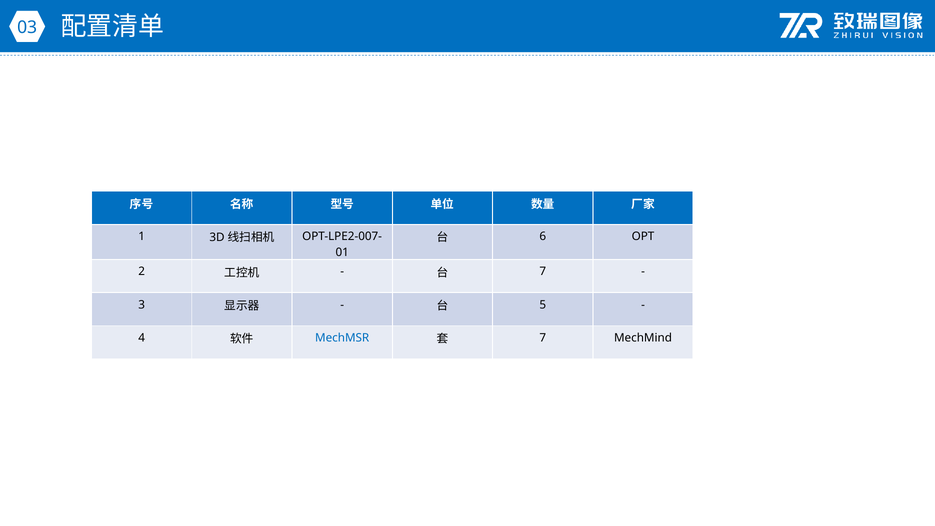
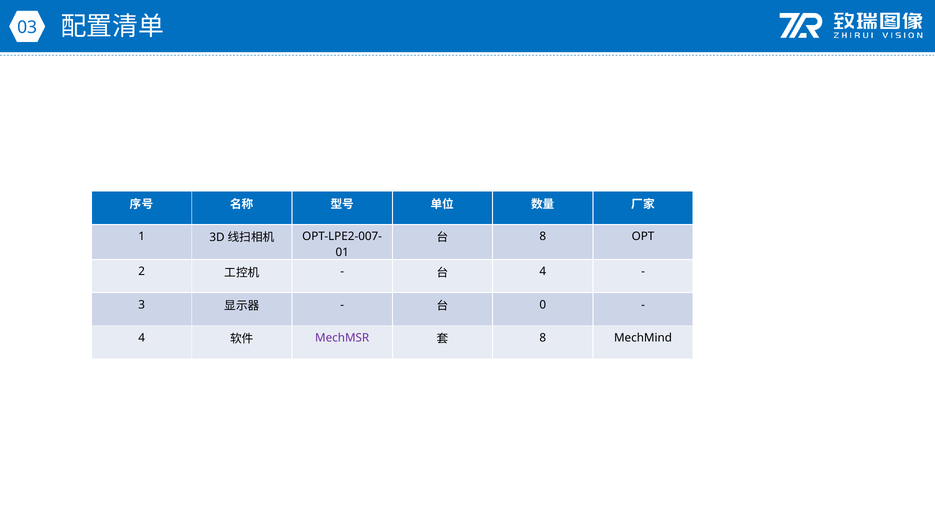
6 at (543, 236): 6 -> 8
7 at (543, 272): 7 -> 4
5: 5 -> 0
MechMSR colour: blue -> purple
7 at (543, 338): 7 -> 8
